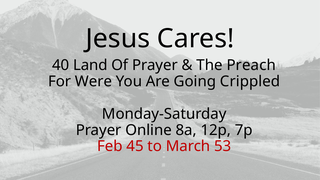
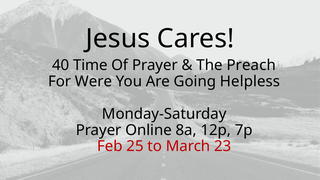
Land: Land -> Time
Crippled: Crippled -> Helpless
45: 45 -> 25
53: 53 -> 23
